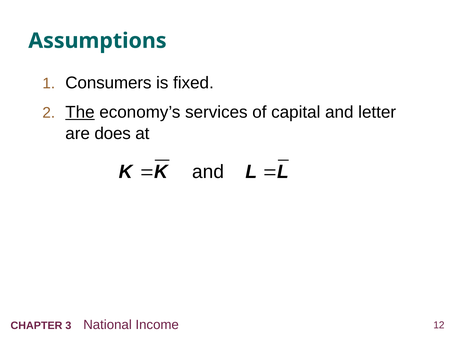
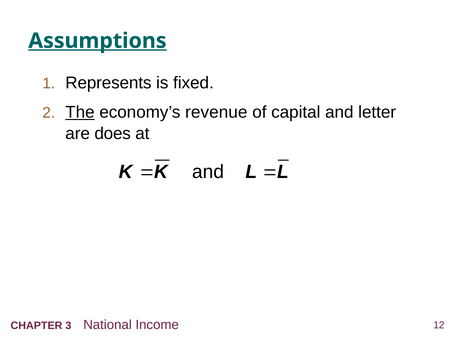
Assumptions underline: none -> present
Consumers: Consumers -> Represents
services: services -> revenue
